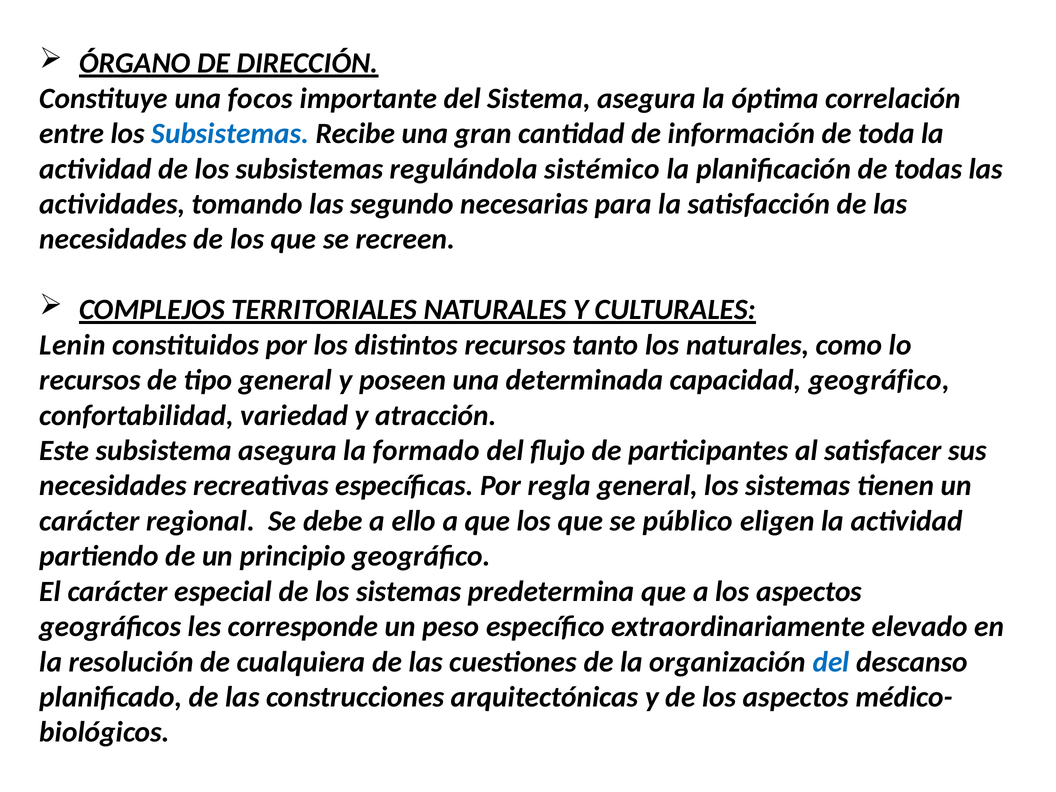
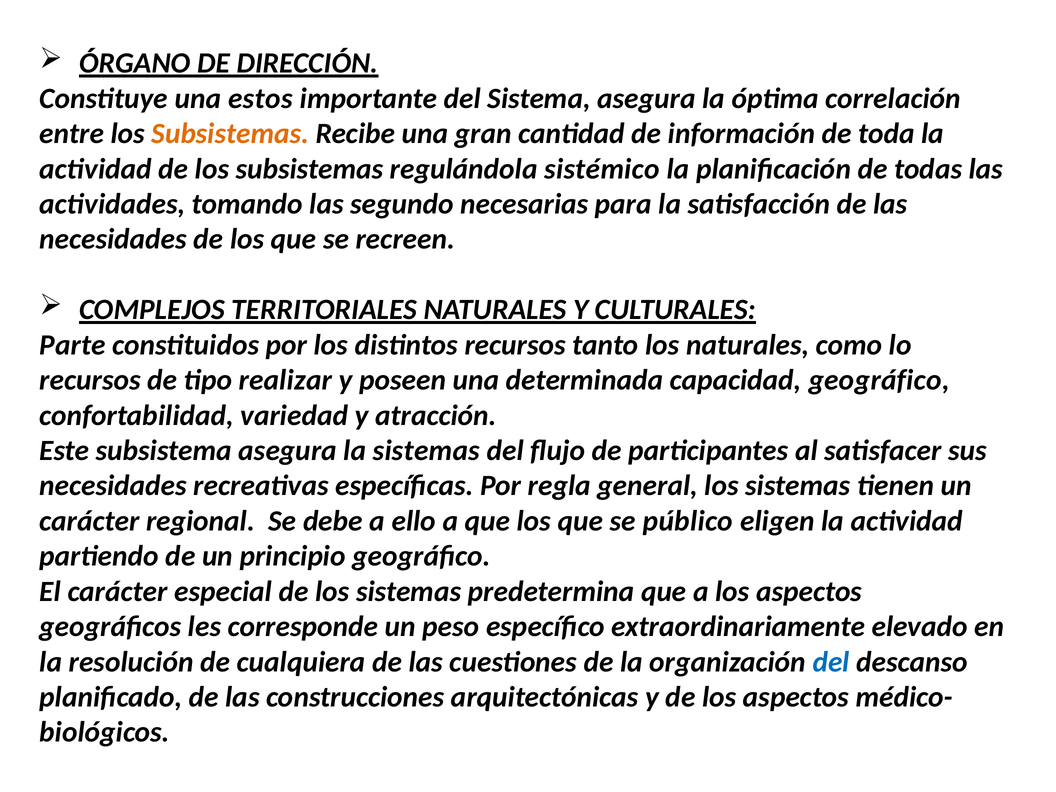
focos: focos -> estos
Subsistemas at (230, 134) colour: blue -> orange
Lenin: Lenin -> Parte
tipo general: general -> realizar
la formado: formado -> sistemas
